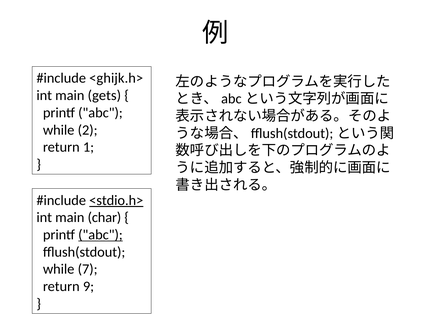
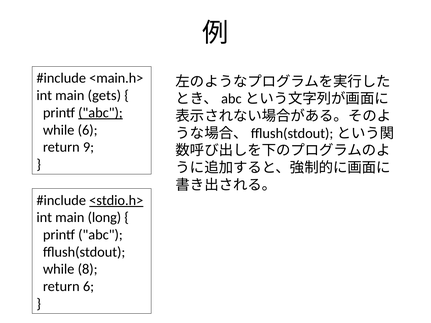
<ghijk.h>: <ghijk.h> -> <main.h>
abc at (100, 113) underline: none -> present
while 2: 2 -> 6
1: 1 -> 9
char: char -> long
abc at (100, 235) underline: present -> none
7: 7 -> 8
return 9: 9 -> 6
